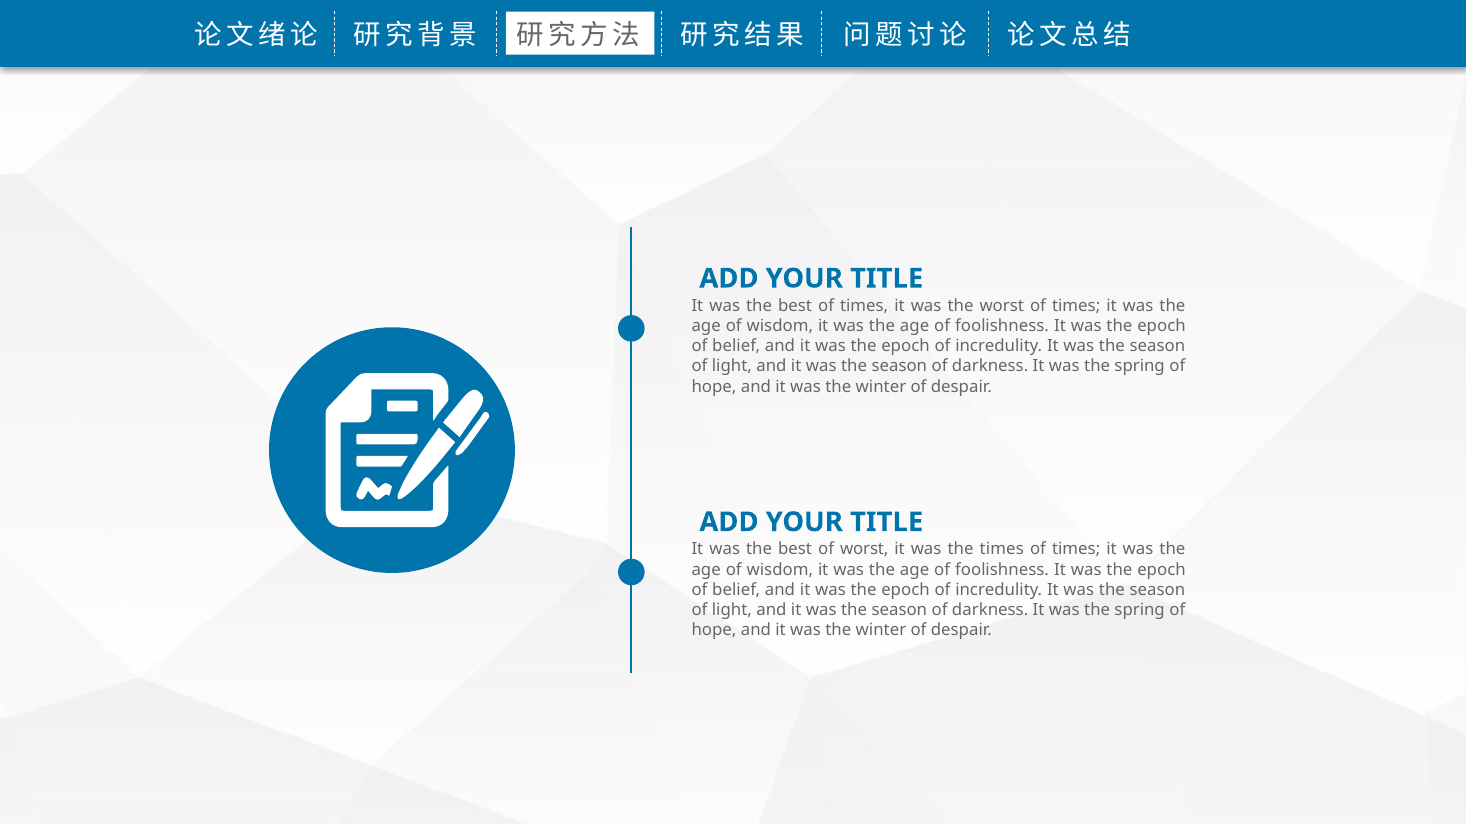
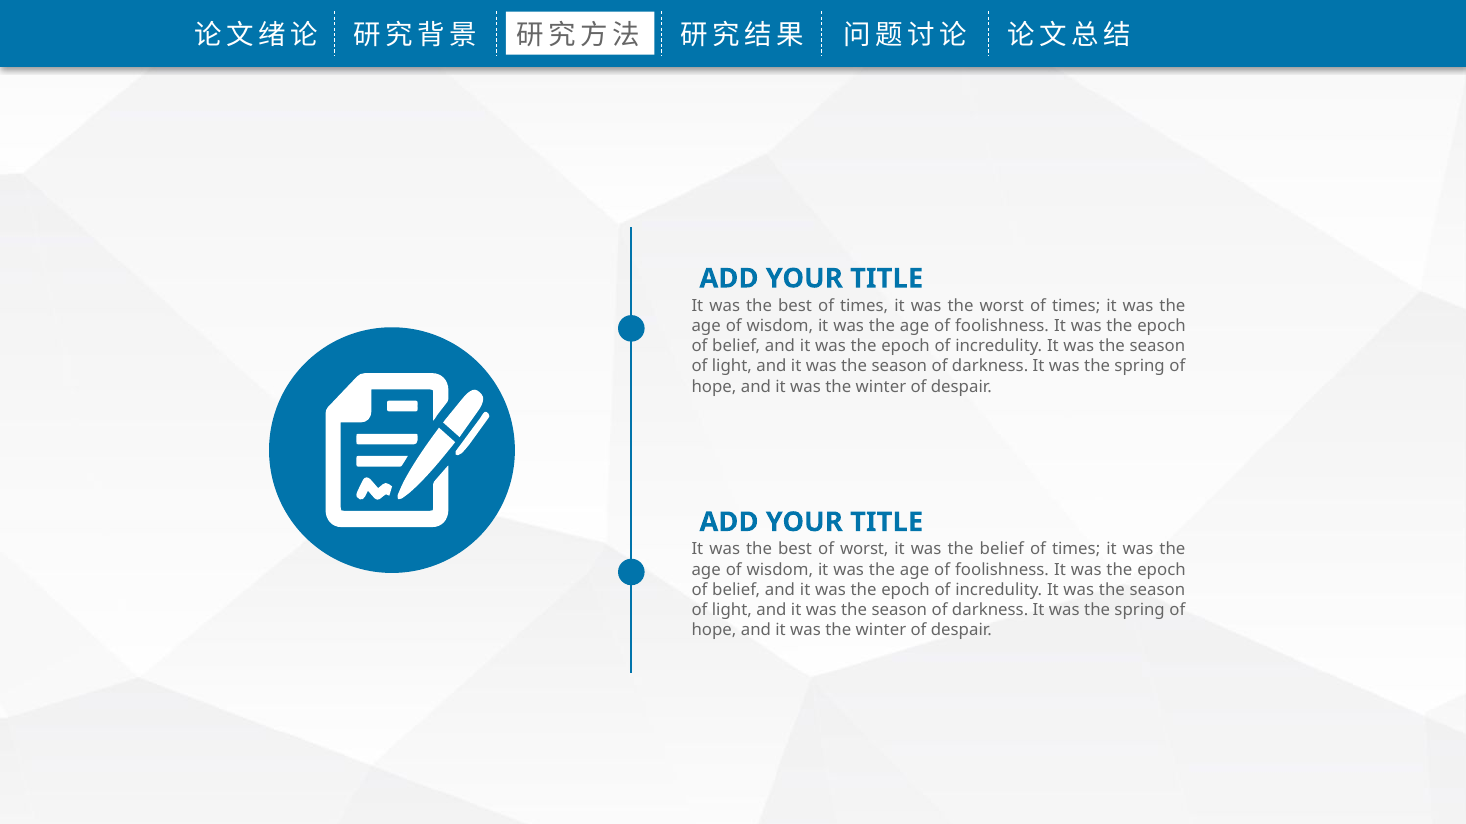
the times: times -> belief
